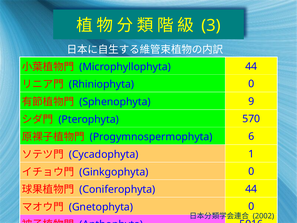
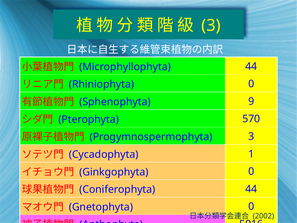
Progymnospermophyta 6: 6 -> 3
